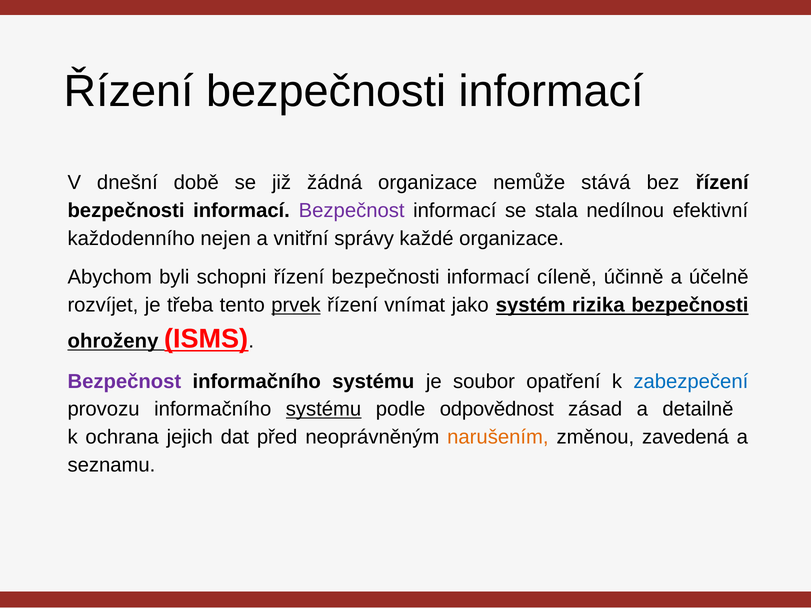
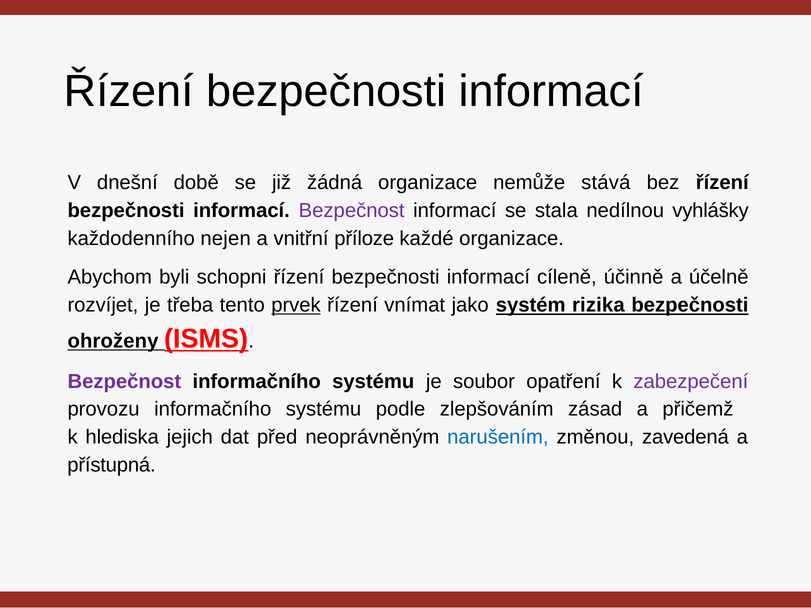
efektivní: efektivní -> vyhlášky
správy: správy -> příloze
zabezpečení colour: blue -> purple
systému at (324, 409) underline: present -> none
odpovědnost: odpovědnost -> zlepšováním
detailně: detailně -> přičemž
ochrana: ochrana -> hlediska
narušením colour: orange -> blue
seznamu: seznamu -> přístupná
